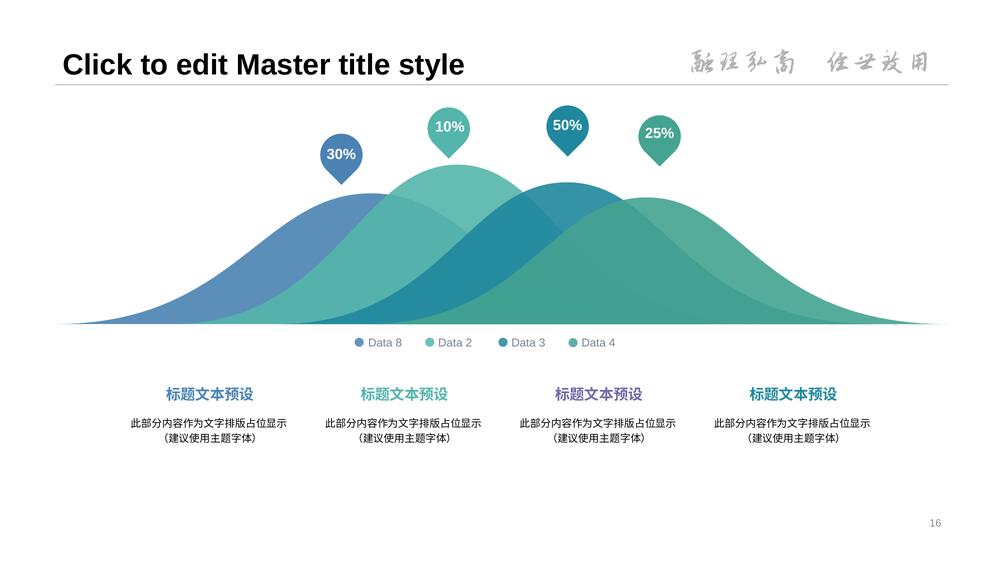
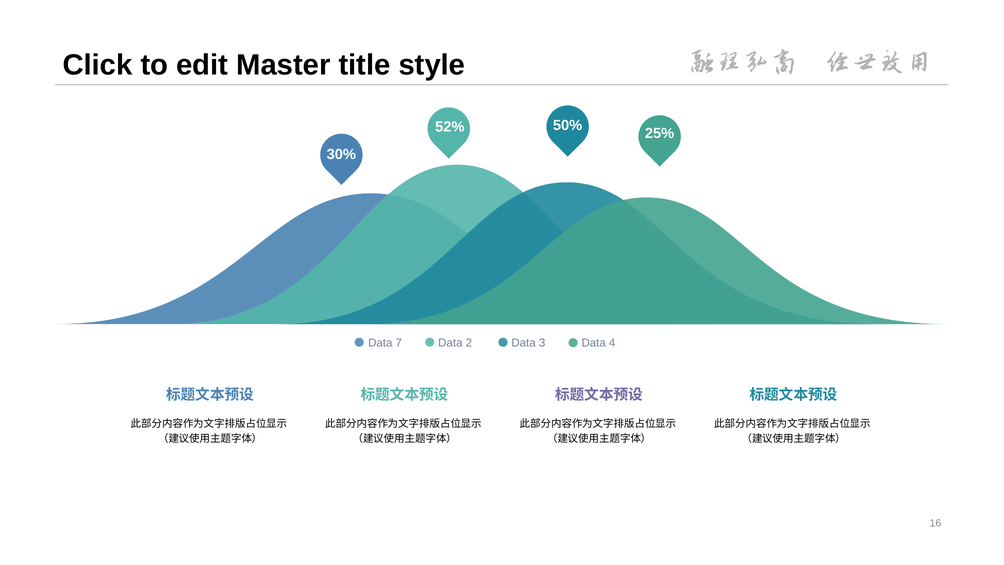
10%: 10% -> 52%
8: 8 -> 7
